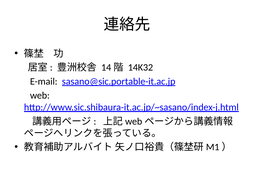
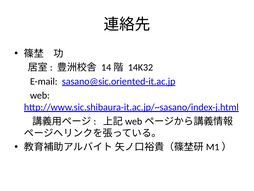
sasano@sic.portable-it.ac.jp: sasano@sic.portable-it.ac.jp -> sasano@sic.oriented-it.ac.jp
